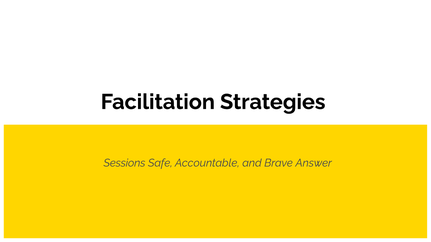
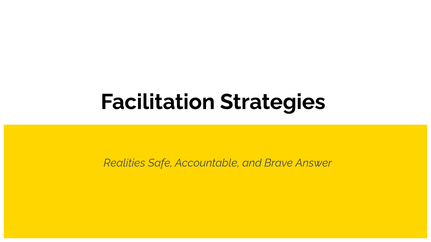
Sessions: Sessions -> Realities
